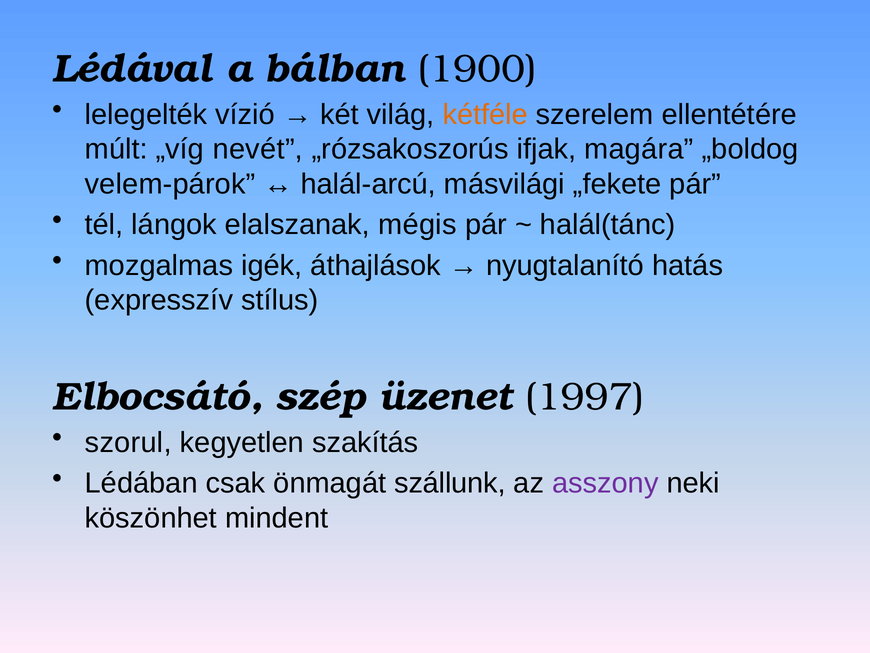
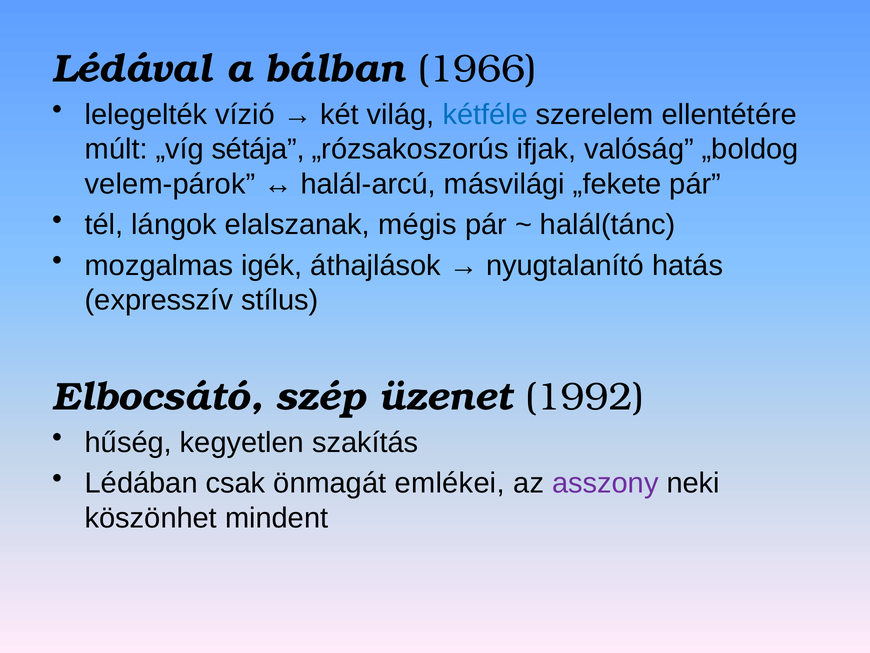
1900: 1900 -> 1966
kétféle colour: orange -> blue
nevét: nevét -> sétája
magára: magára -> valóság
1997: 1997 -> 1992
szorul: szorul -> hűség
szállunk: szállunk -> emlékei
